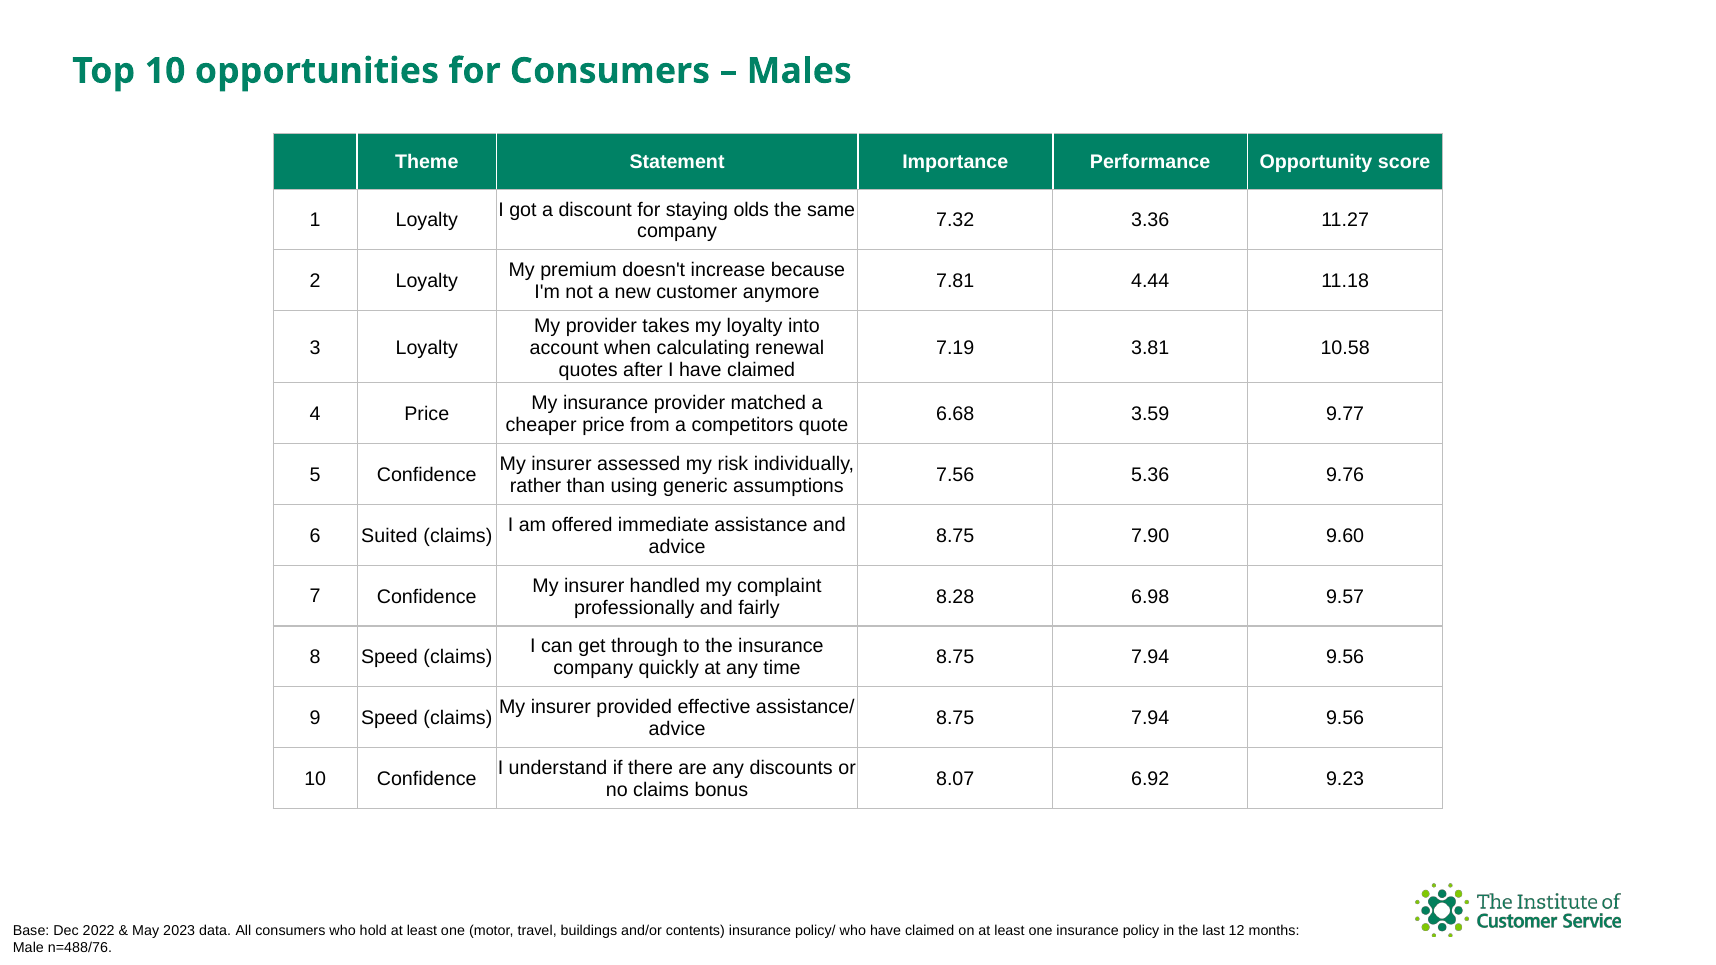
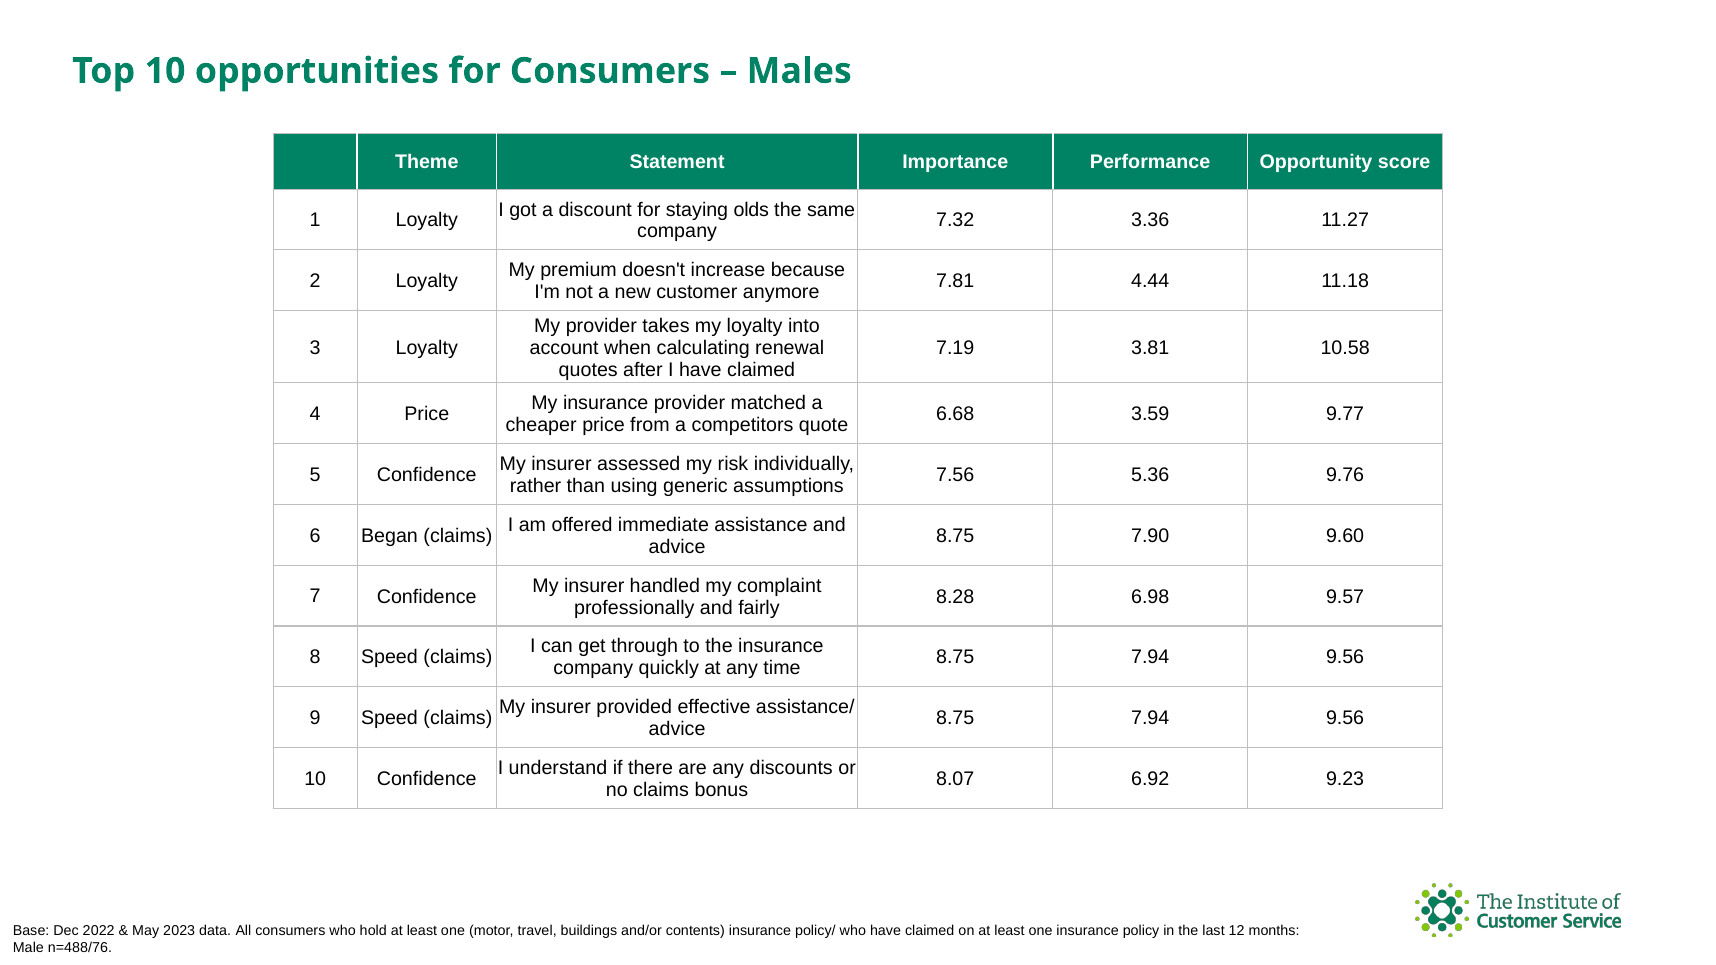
Suited: Suited -> Began
